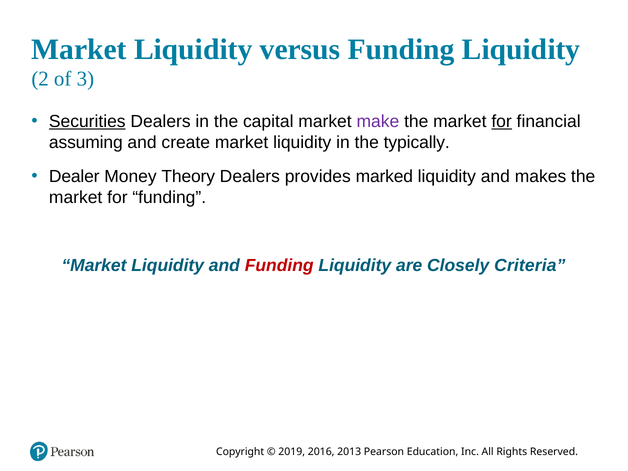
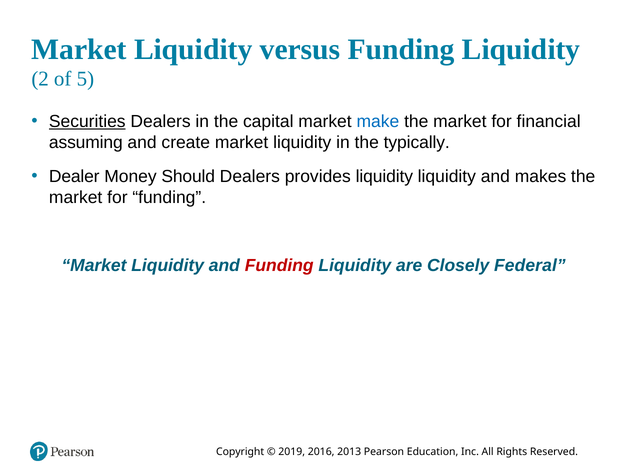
3: 3 -> 5
make colour: purple -> blue
for at (502, 122) underline: present -> none
Theory: Theory -> Should
provides marked: marked -> liquidity
Criteria: Criteria -> Federal
